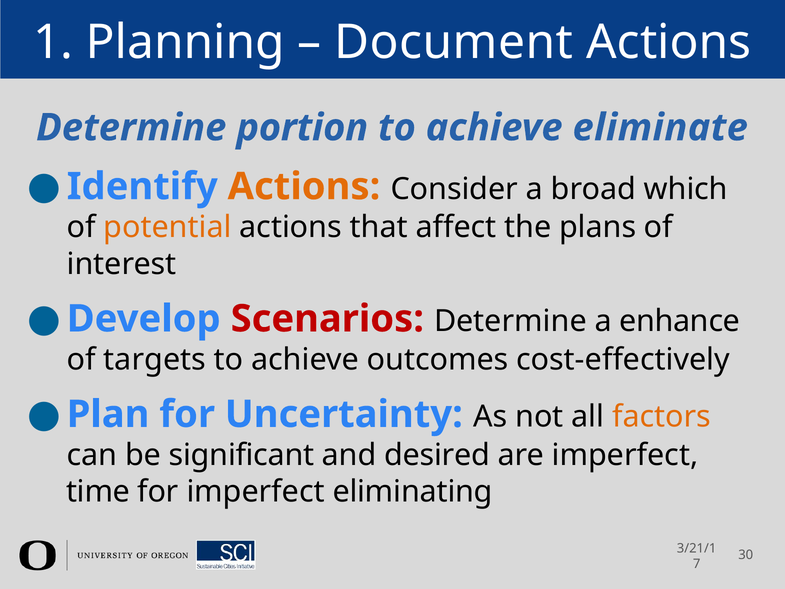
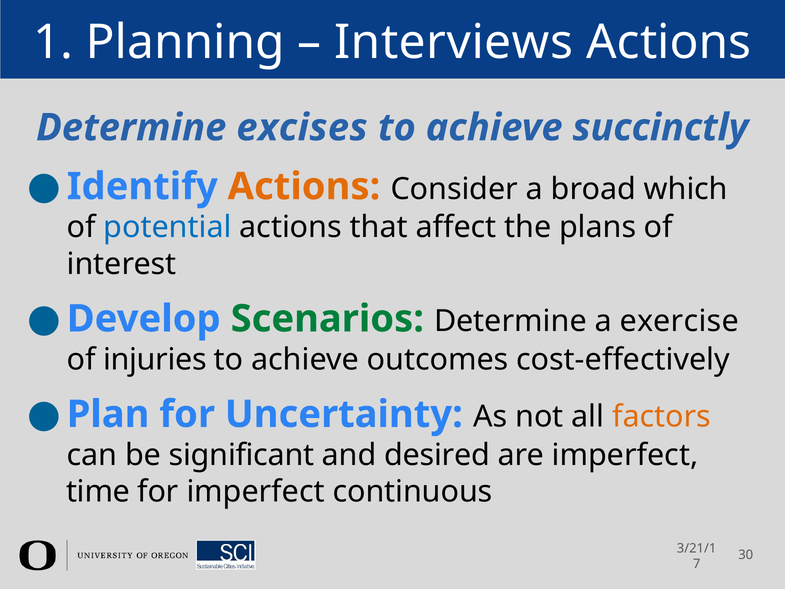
Document: Document -> Interviews
portion: portion -> excises
eliminate: eliminate -> succinctly
potential colour: orange -> blue
Scenarios colour: red -> green
enhance: enhance -> exercise
targets: targets -> injuries
eliminating: eliminating -> continuous
